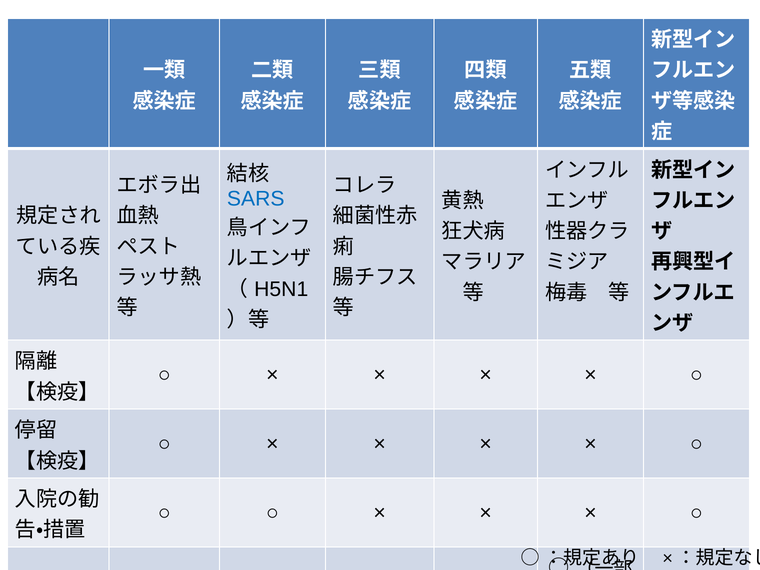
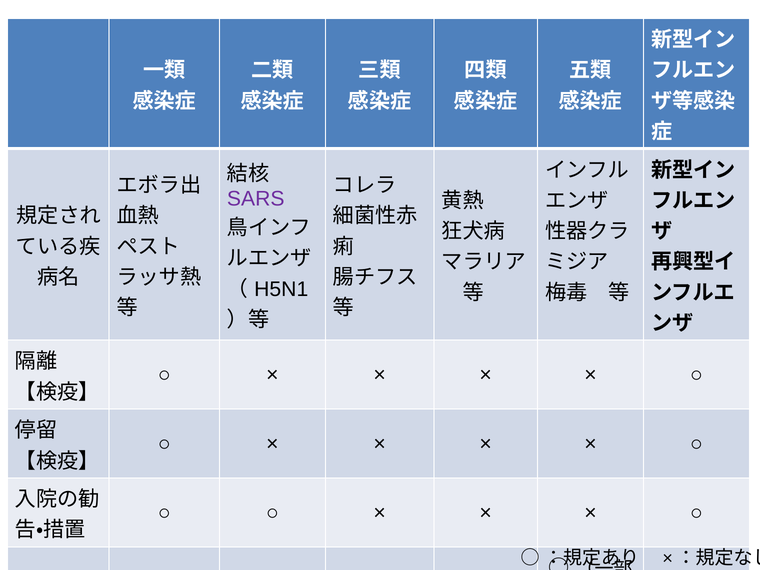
SARS colour: blue -> purple
